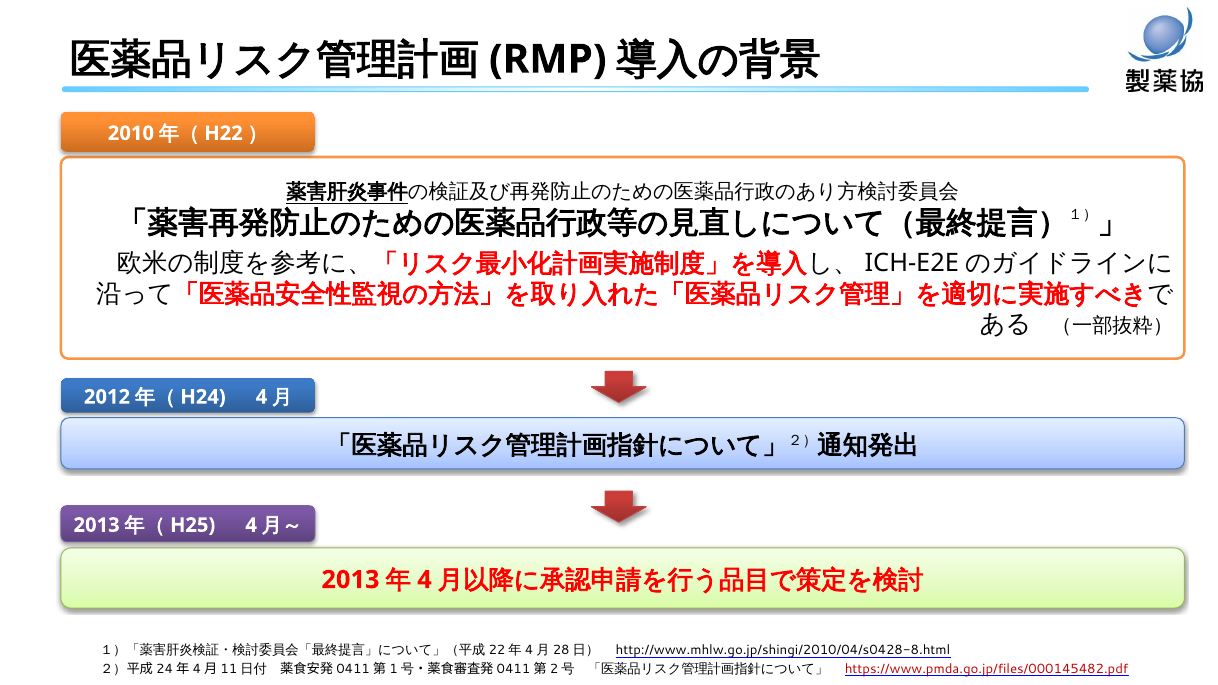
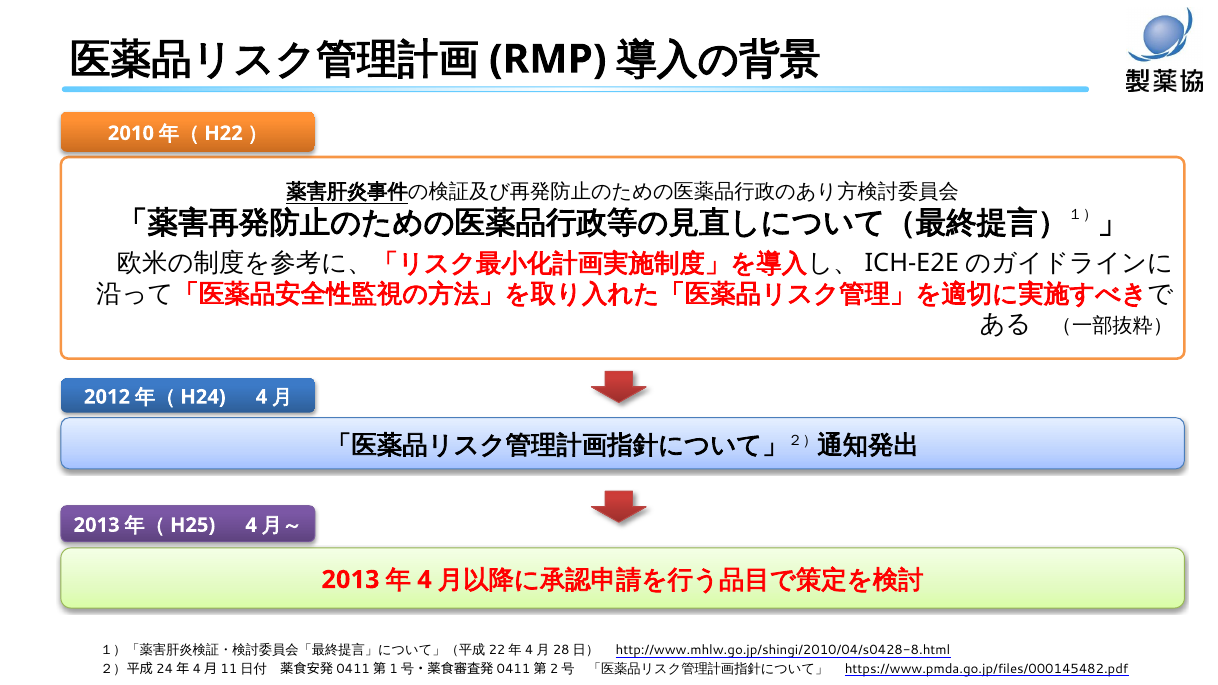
https://www.pmda.go.jp/files/000145482.pdf colour: red -> black
